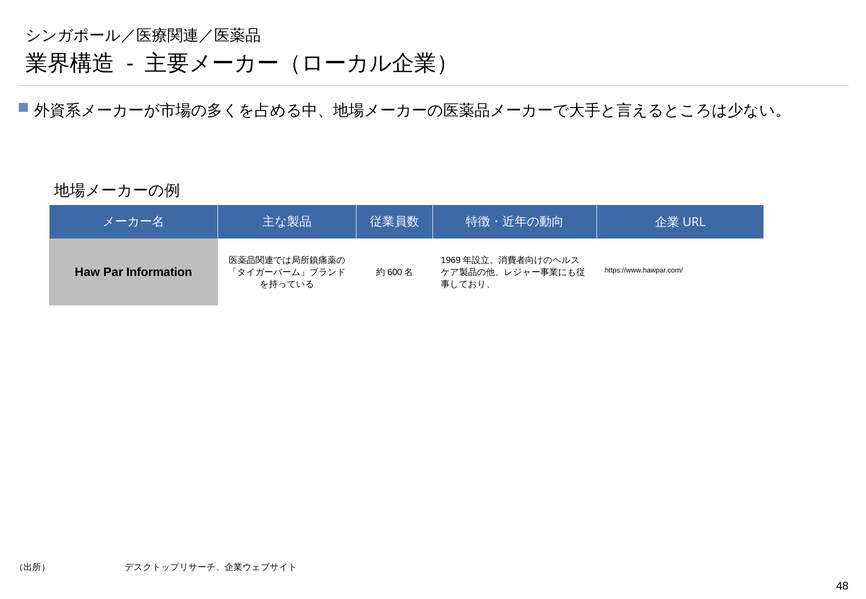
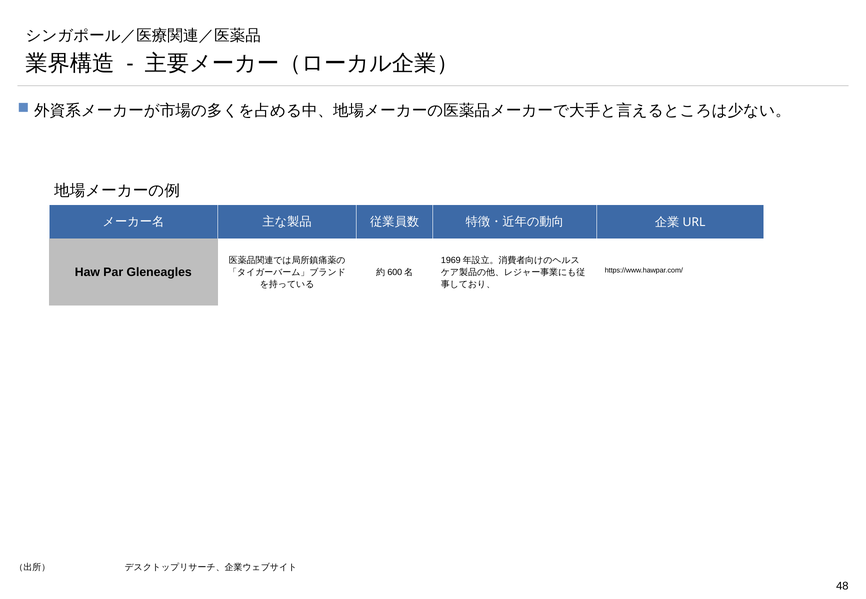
Information: Information -> Gleneagles
